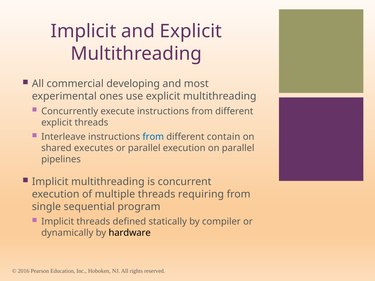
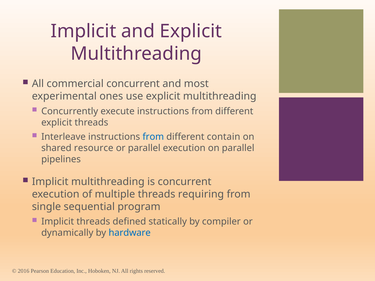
commercial developing: developing -> concurrent
executes: executes -> resource
hardware colour: black -> blue
